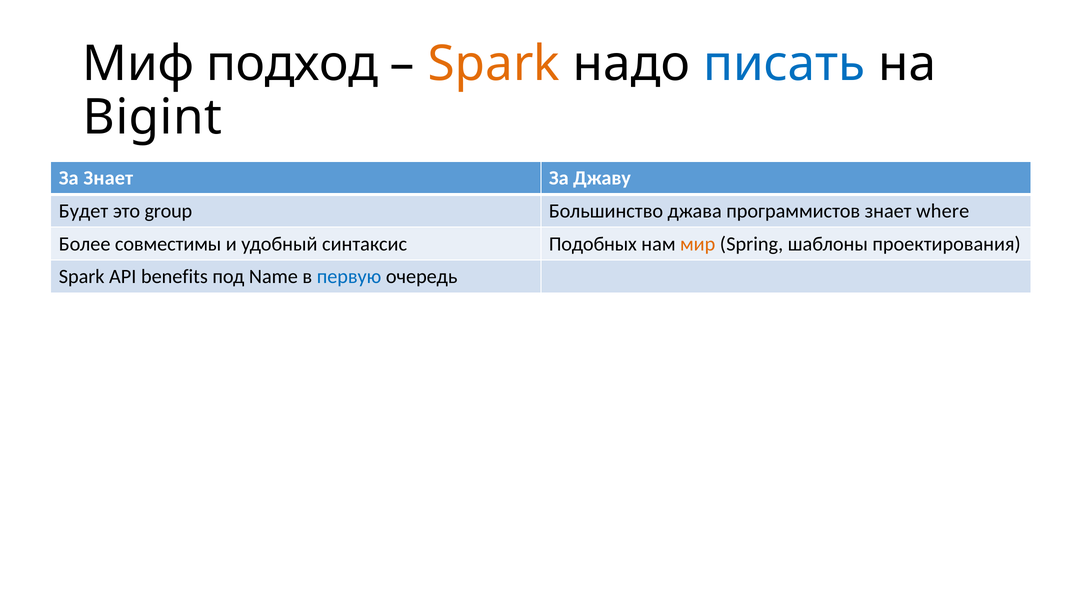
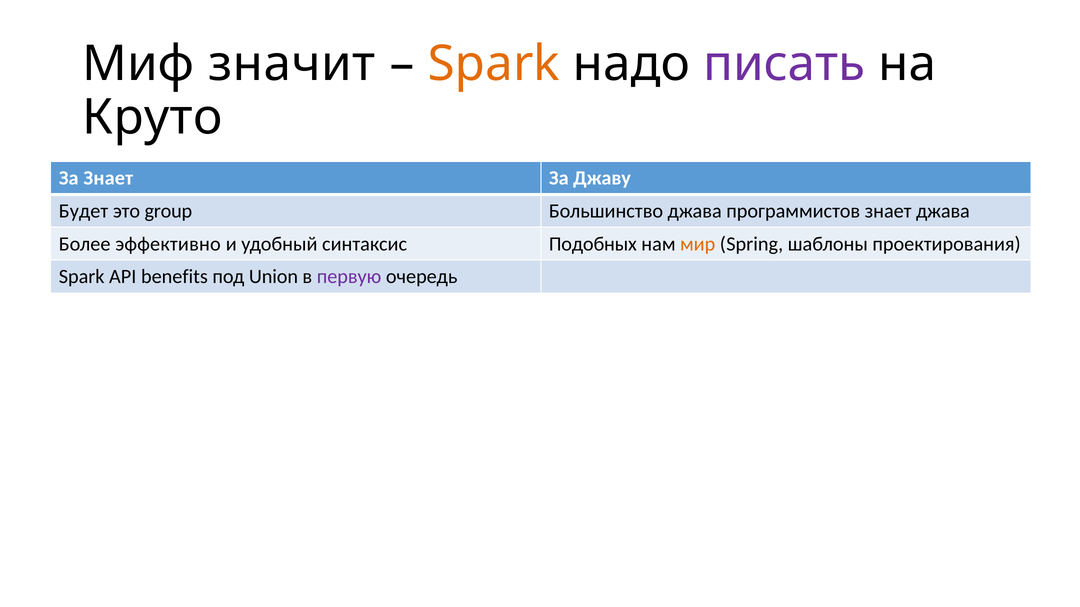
подход: подход -> значит
писать colour: blue -> purple
Bigint: Bigint -> Круто
знает where: where -> джава
совместимы: совместимы -> эффективно
Name: Name -> Union
первую colour: blue -> purple
